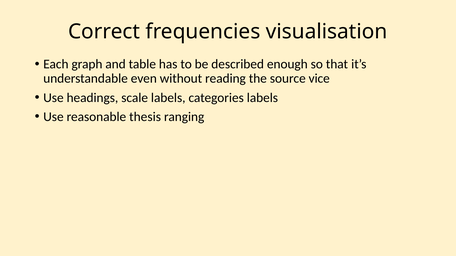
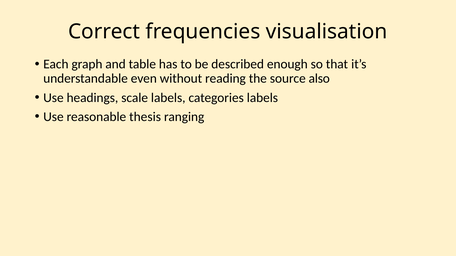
vice: vice -> also
